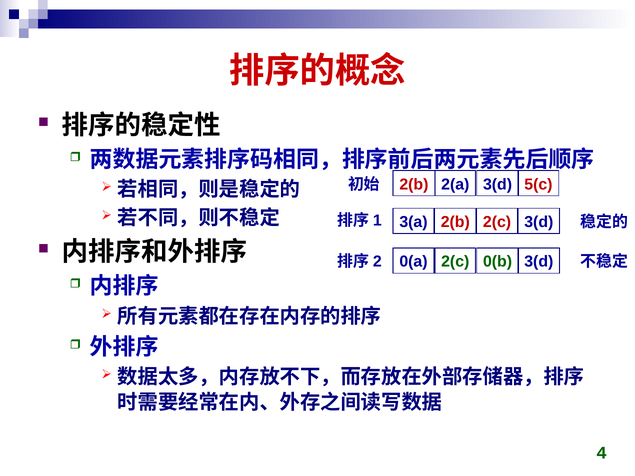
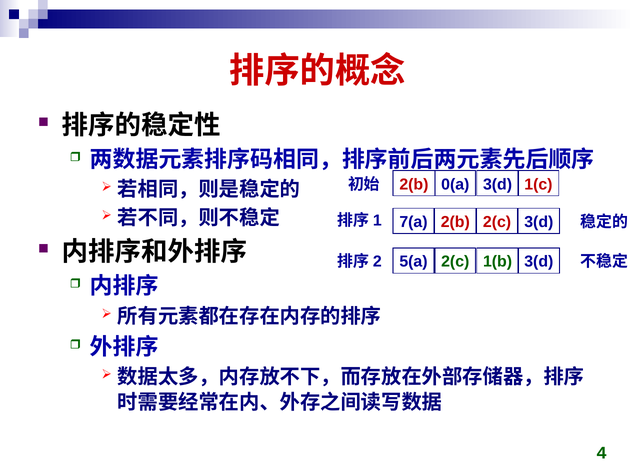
2(a: 2(a -> 0(a
5(c: 5(c -> 1(c
3(a: 3(a -> 7(a
0(a: 0(a -> 5(a
0(b: 0(b -> 1(b
